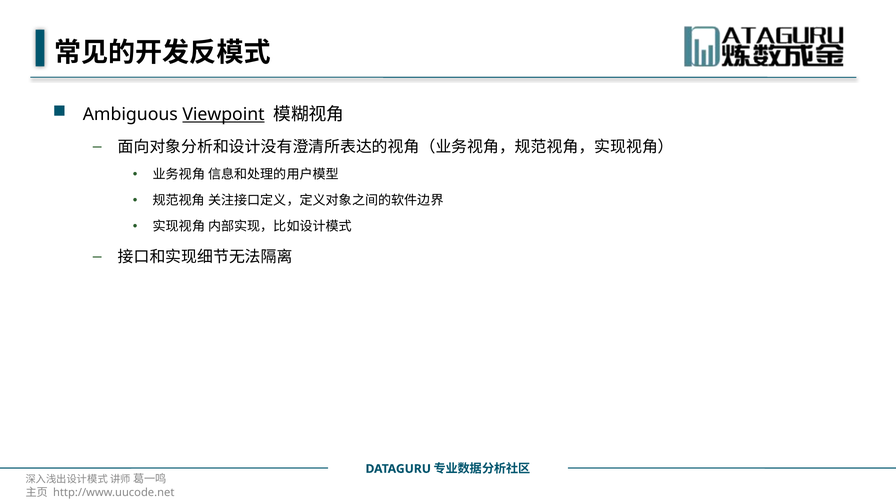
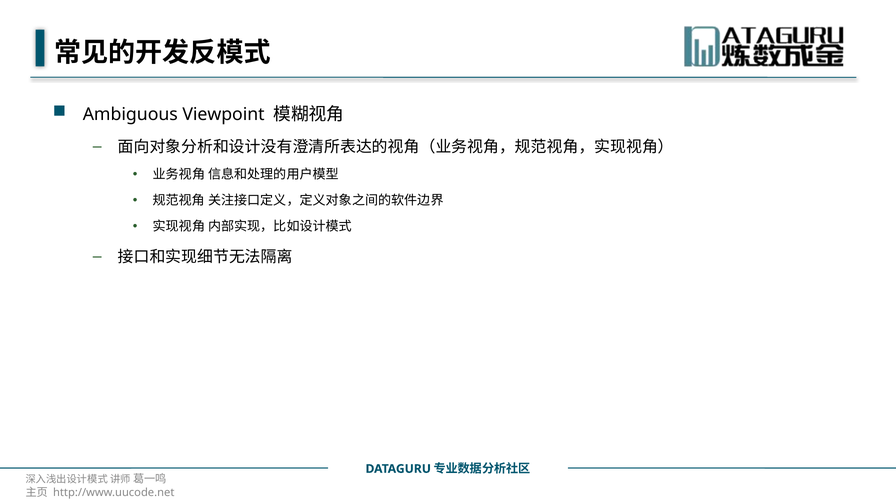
Viewpoint underline: present -> none
